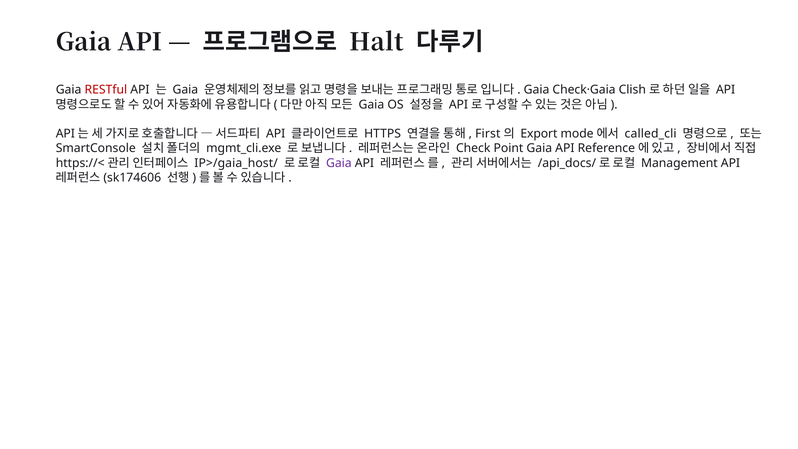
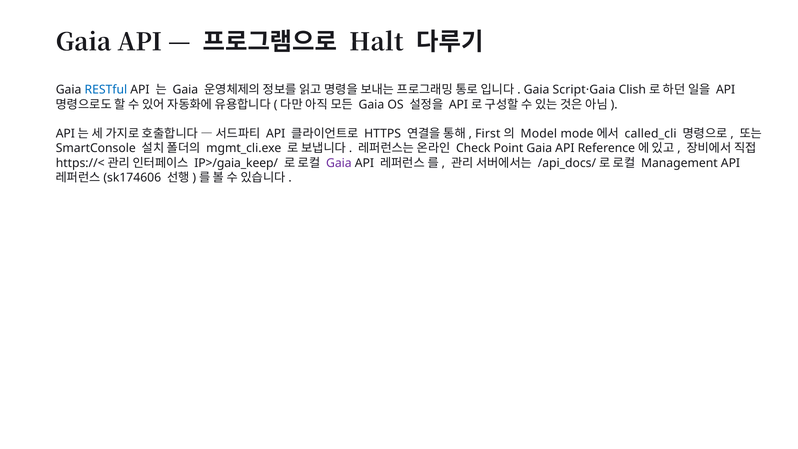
RESTful colour: red -> blue
Check·Gaia: Check·Gaia -> Script·Gaia
Export: Export -> Model
IP>/gaia_host/: IP>/gaia_host/ -> IP>/gaia_keep/
